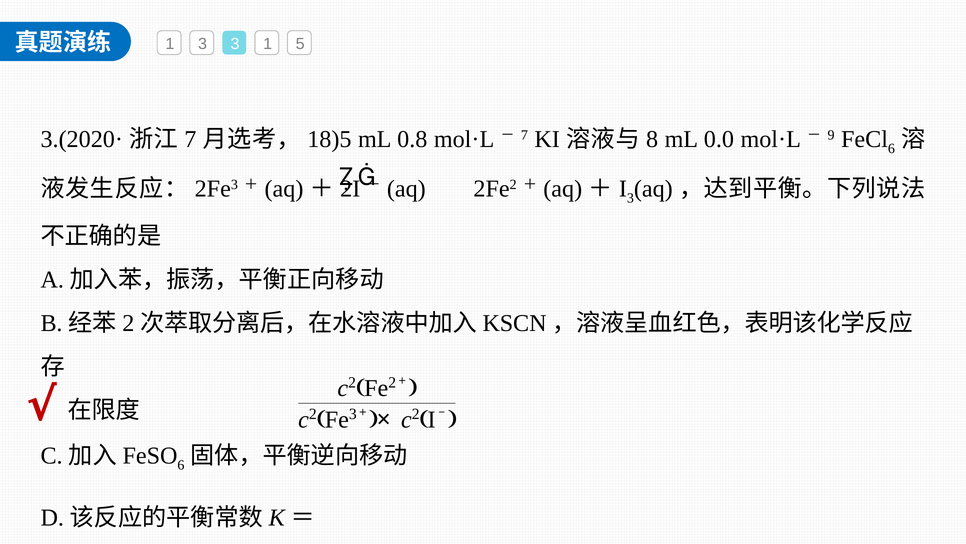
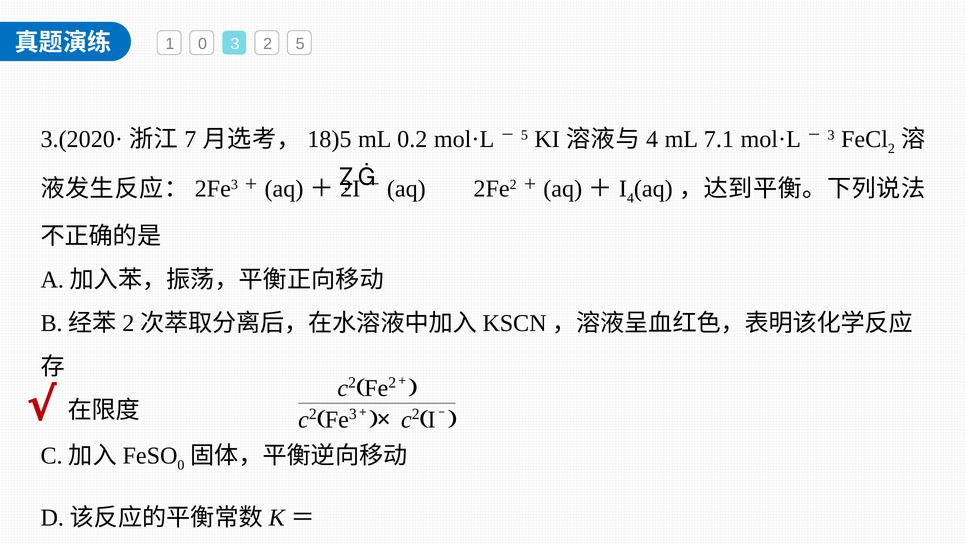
1 3: 3 -> 0
3 1: 1 -> 2
0.8: 0.8 -> 0.2
7 at (524, 135): 7 -> 5
8 at (652, 139): 8 -> 4
0.0: 0.0 -> 7.1
9 at (831, 135): 9 -> 3
6 at (891, 148): 6 -> 2
3 at (630, 198): 3 -> 4
6 at (181, 465): 6 -> 0
